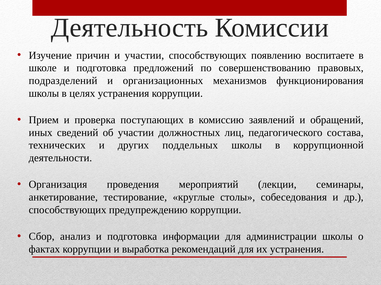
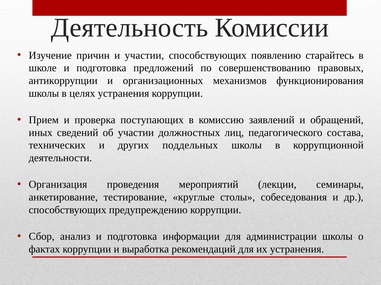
воспитаете: воспитаете -> старайтесь
подразделений: подразделений -> антикоррупции
